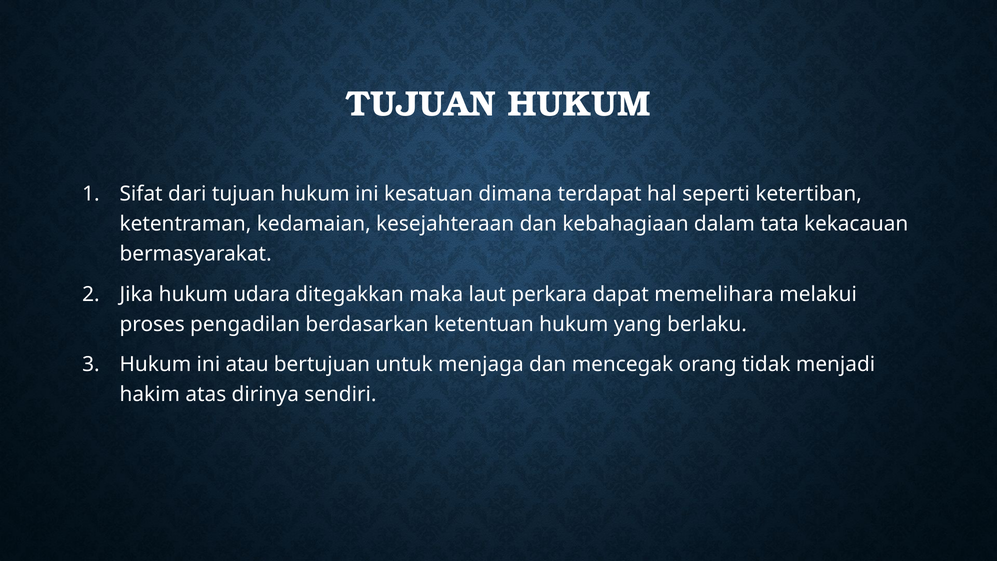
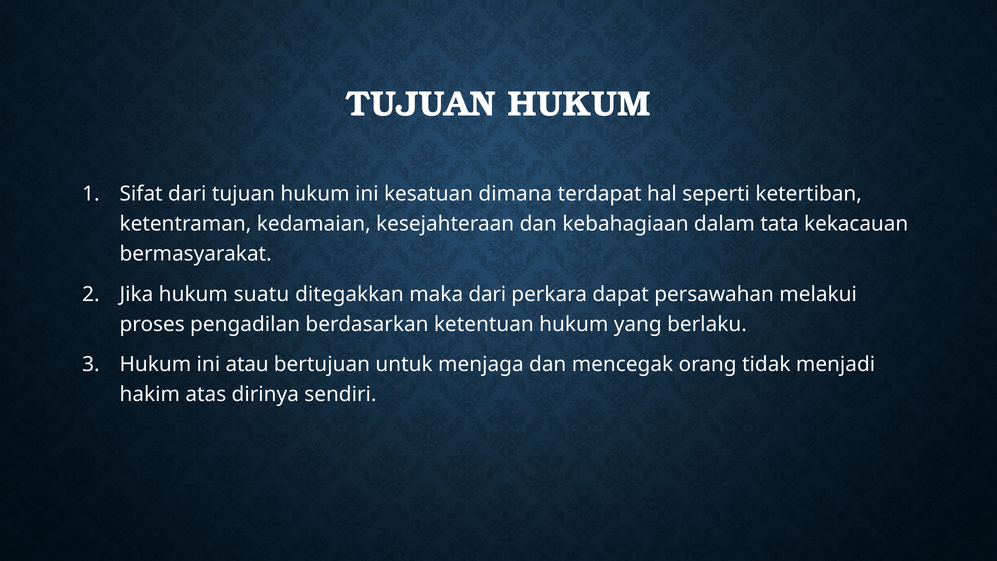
udara: udara -> suatu
maka laut: laut -> dari
memelihara: memelihara -> persawahan
